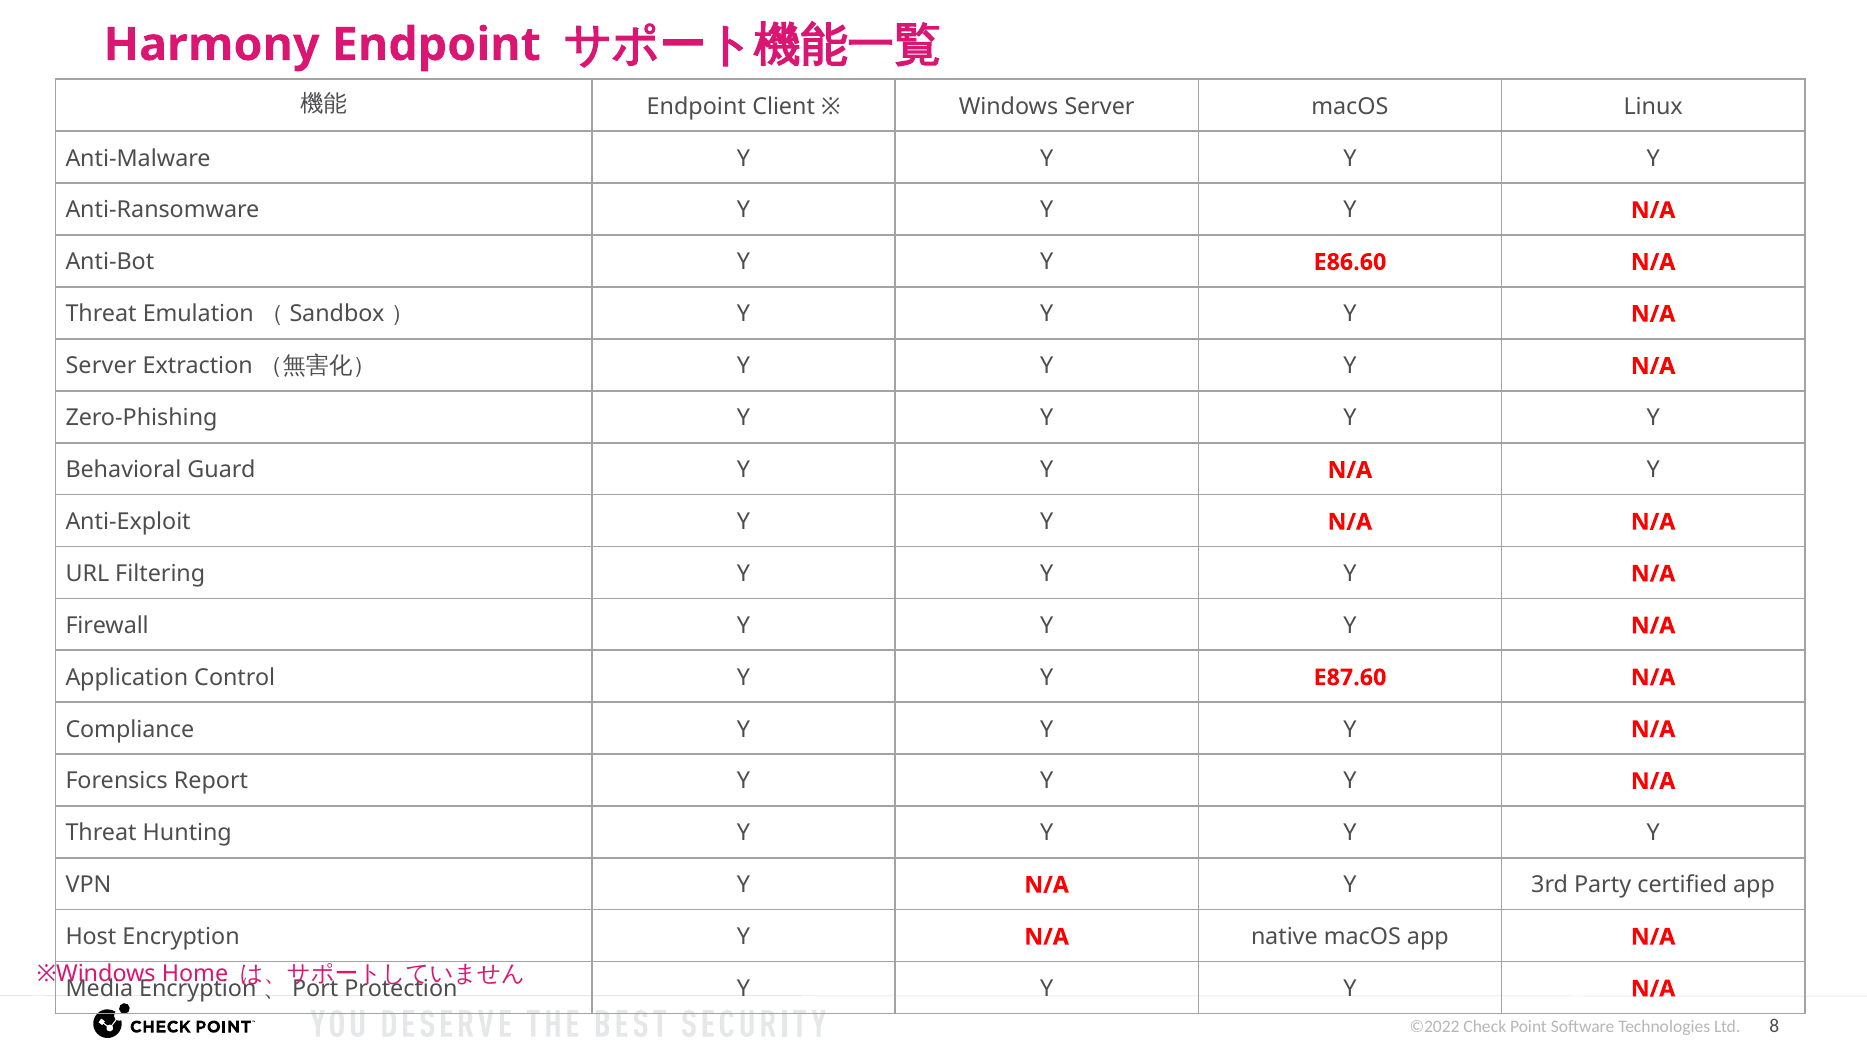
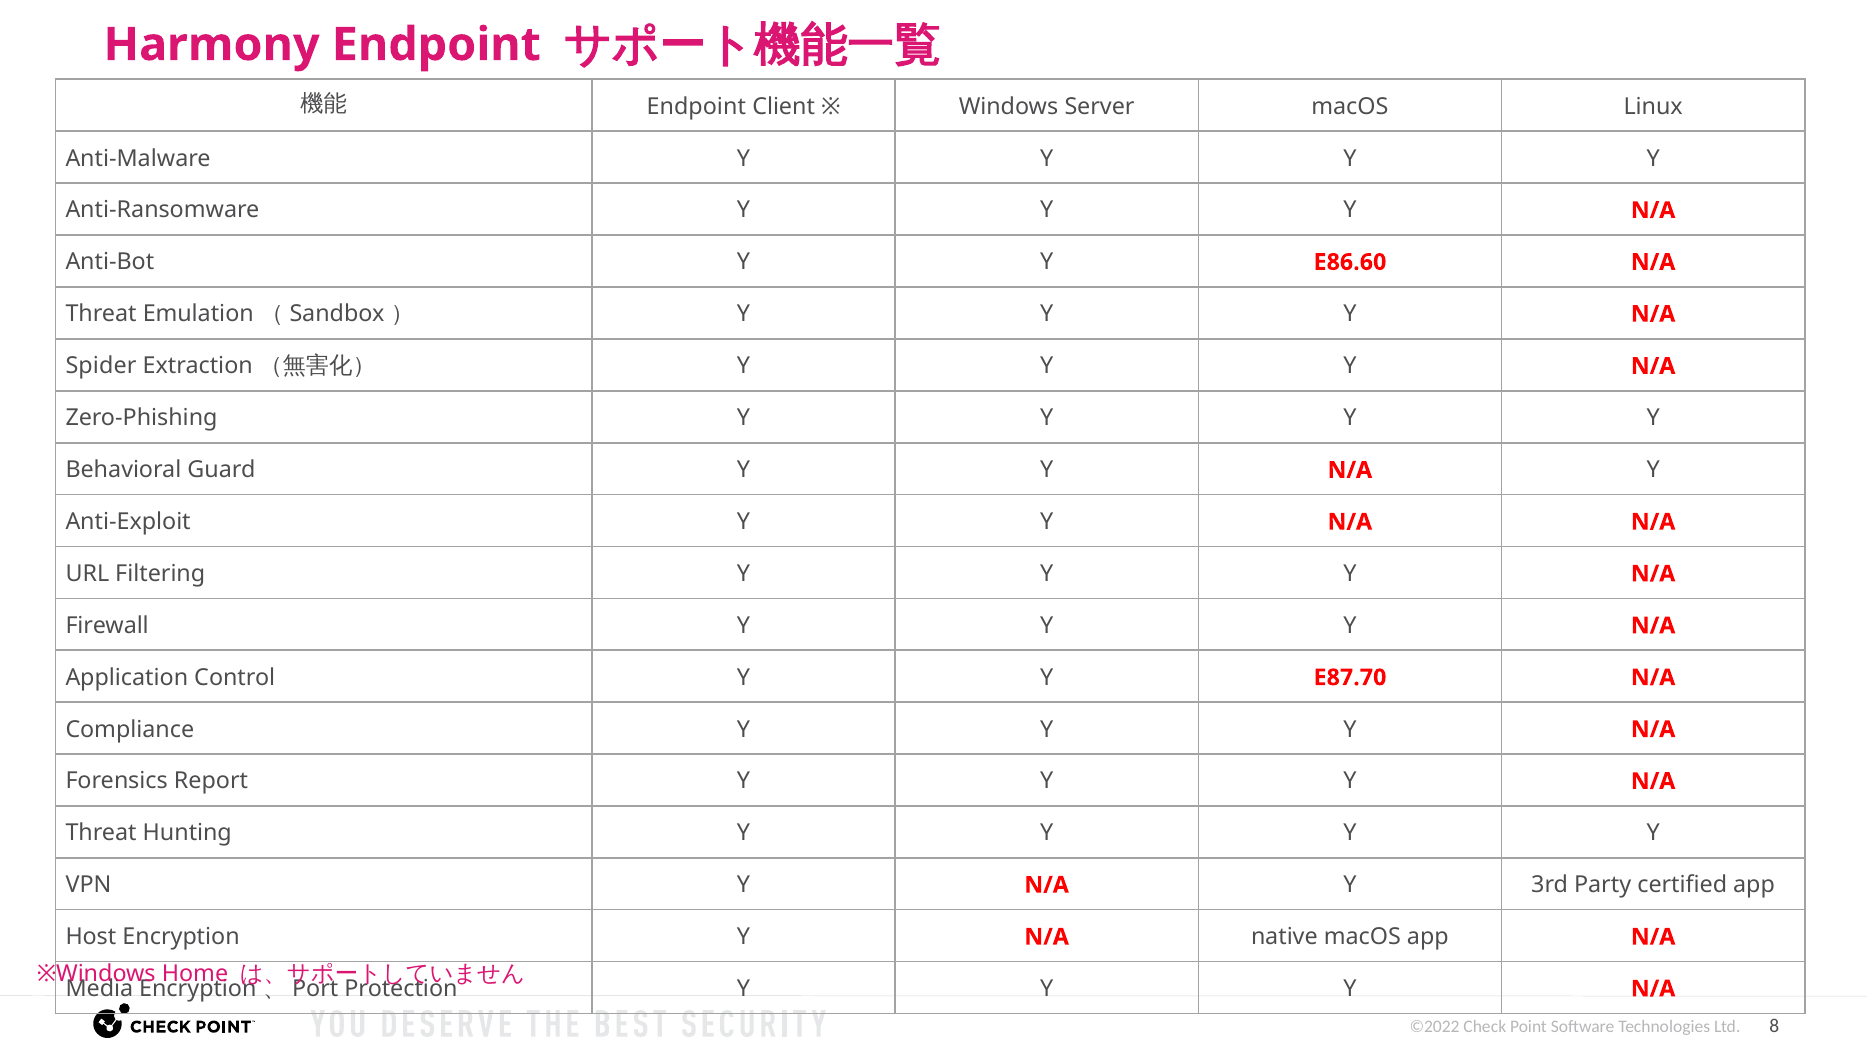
Server at (101, 366): Server -> Spider
E87.60: E87.60 -> E87.70
